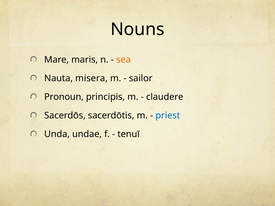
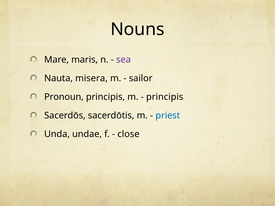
sea colour: orange -> purple
claudere at (165, 97): claudere -> principis
tenuī: tenuī -> close
